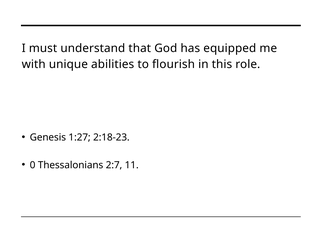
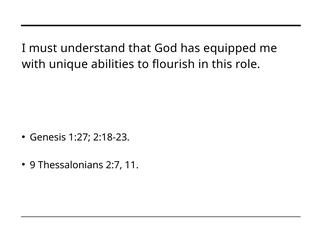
0: 0 -> 9
